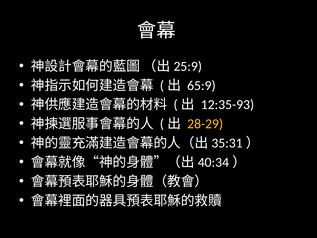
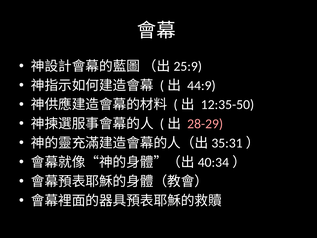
65:9: 65:9 -> 44:9
12:35-93: 12:35-93 -> 12:35-50
28-29 colour: yellow -> pink
